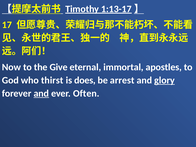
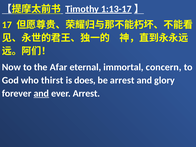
Give: Give -> Afar
apostles: apostles -> concern
glory underline: present -> none
ever Often: Often -> Arrest
